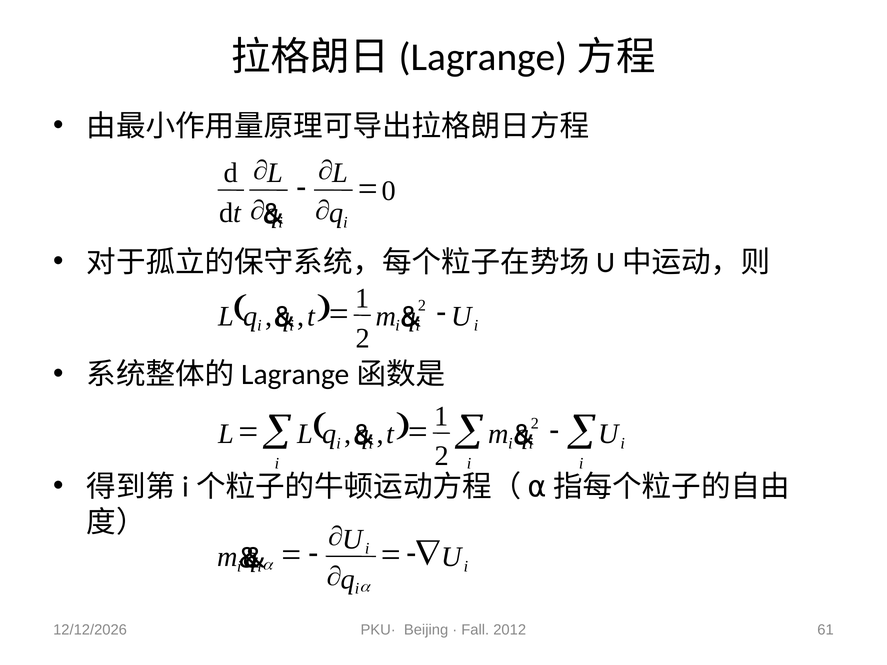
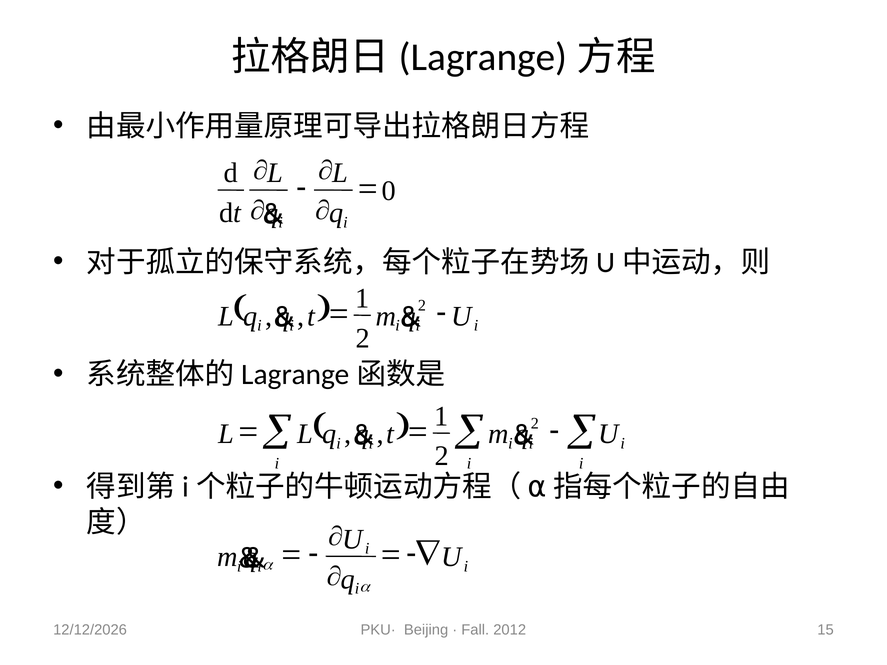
61: 61 -> 15
